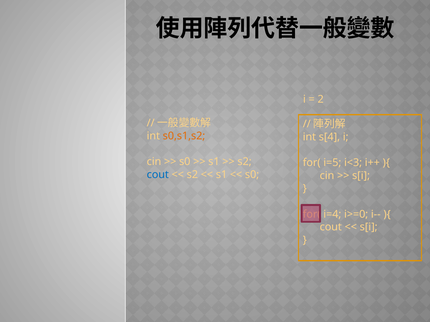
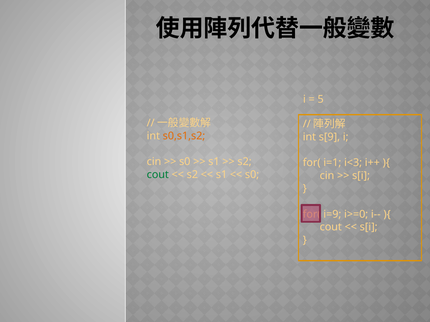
2: 2 -> 5
s[4: s[4 -> s[9
i=5: i=5 -> i=1
cout at (158, 175) colour: blue -> green
i=4: i=4 -> i=9
